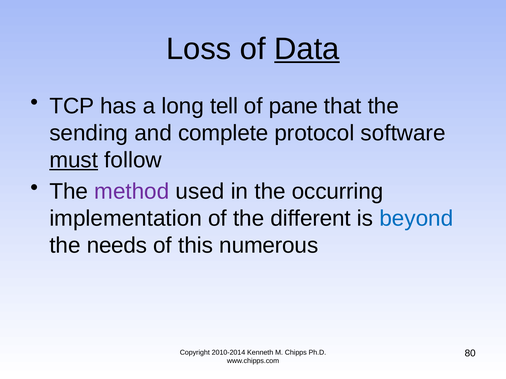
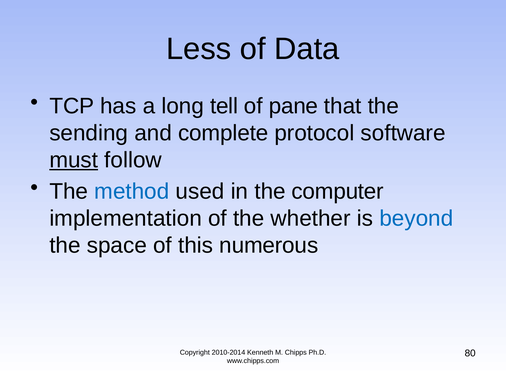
Loss: Loss -> Less
Data underline: present -> none
method colour: purple -> blue
occurring: occurring -> computer
different: different -> whether
needs: needs -> space
